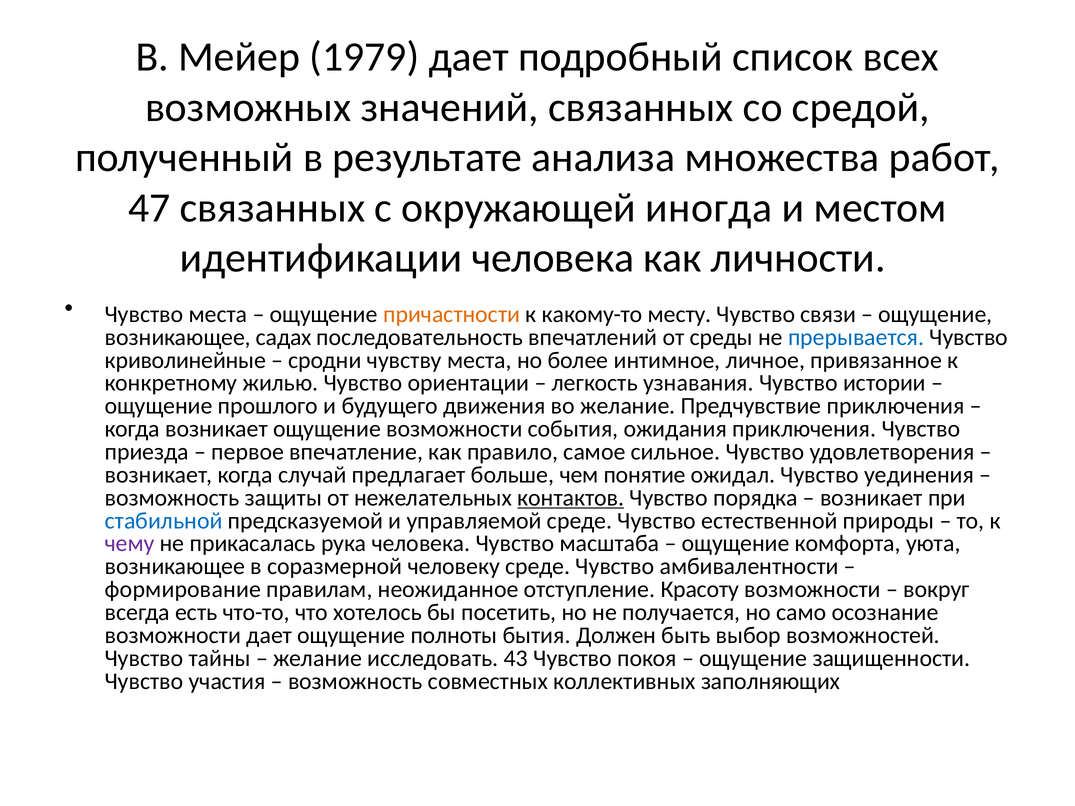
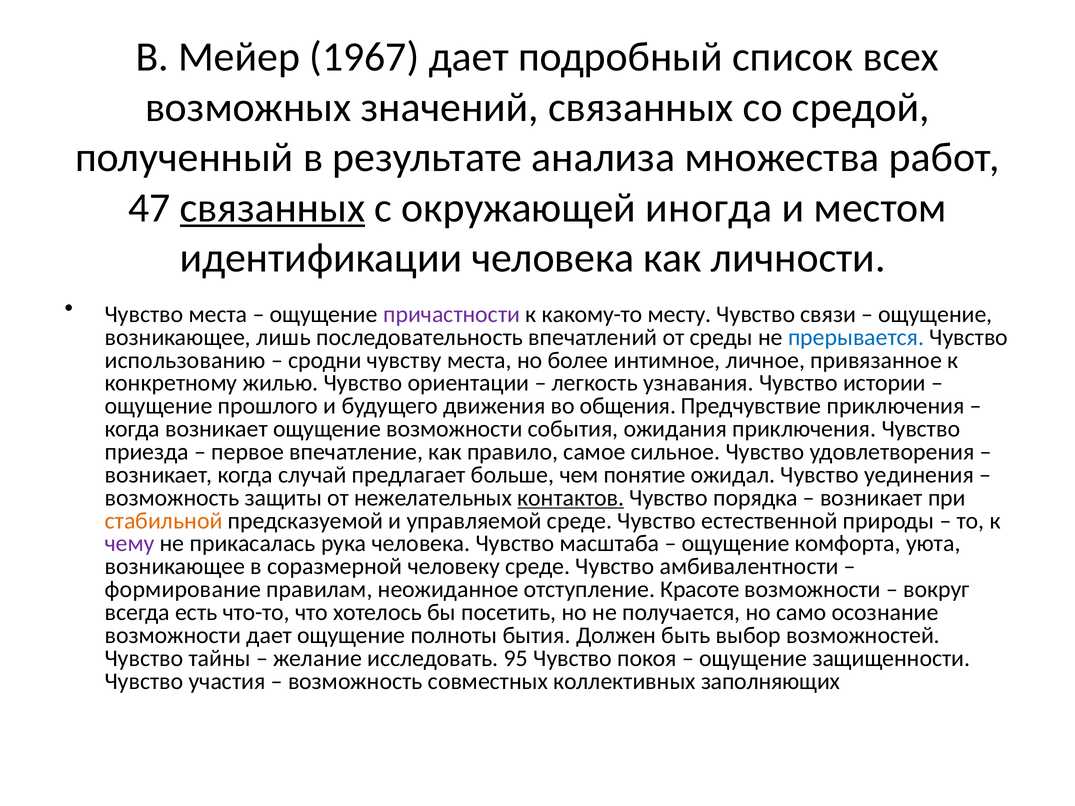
1979: 1979 -> 1967
связанных at (272, 208) underline: none -> present
причастности colour: orange -> purple
садах: садах -> лишь
криволинейные: криволинейные -> использованию
во желание: желание -> общения
стабильной colour: blue -> orange
Красоту: Красоту -> Красоте
43: 43 -> 95
